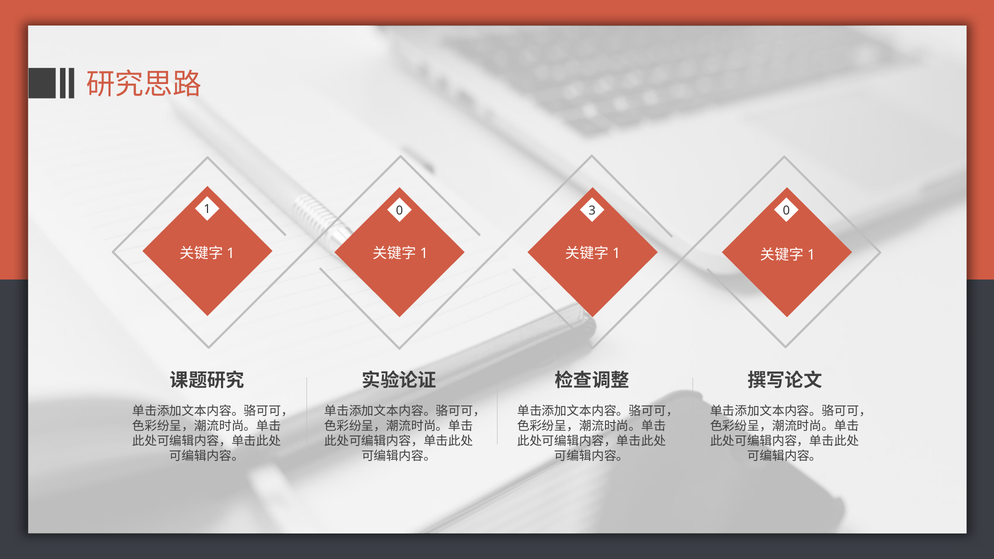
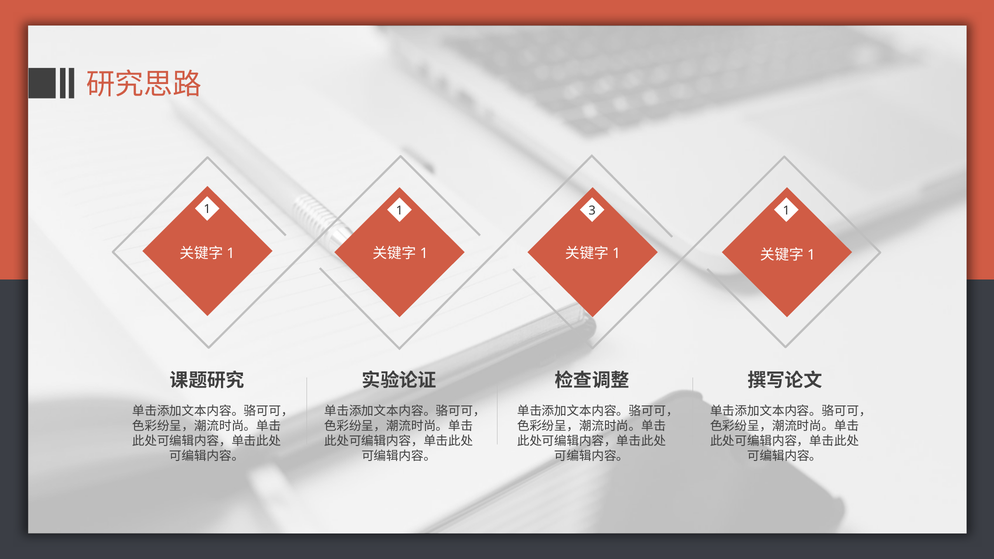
1 0: 0 -> 1
3 0: 0 -> 1
